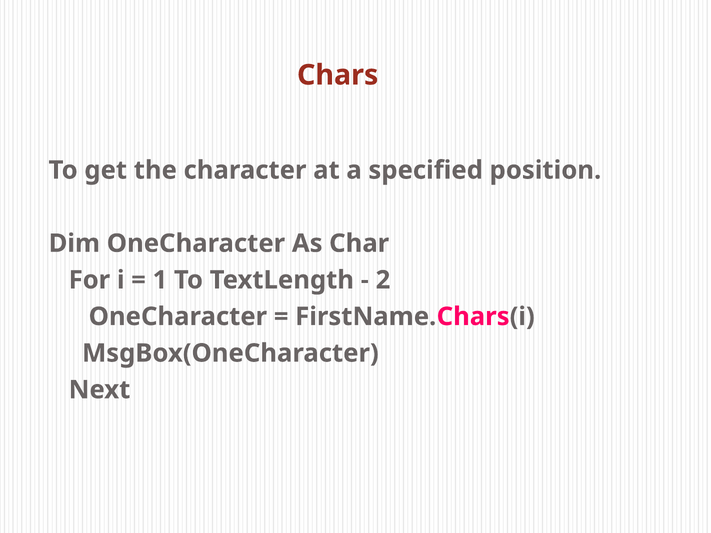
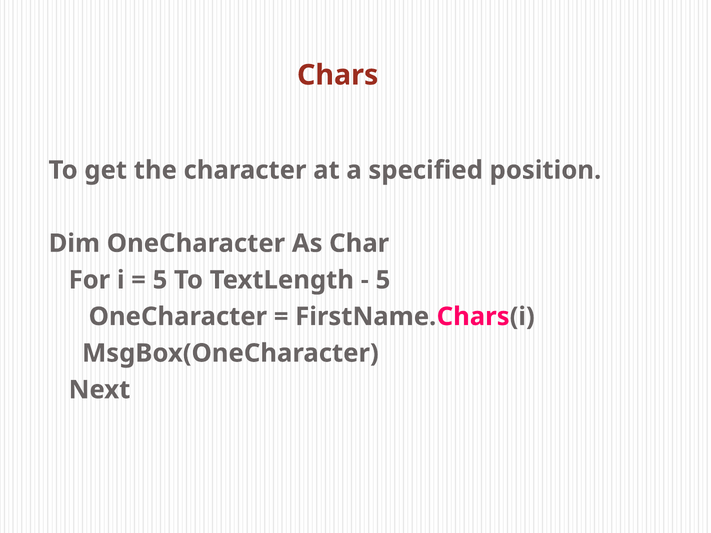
1 at (160, 280): 1 -> 5
2 at (383, 280): 2 -> 5
